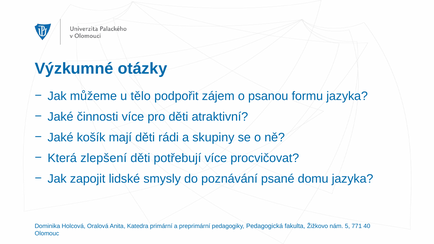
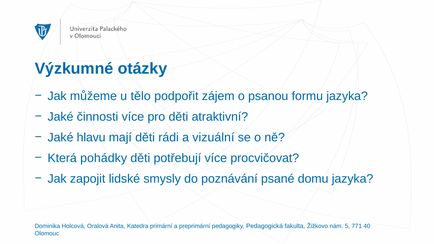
košík: košík -> hlavu
skupiny: skupiny -> vizuální
zlepšení: zlepšení -> pohádky
